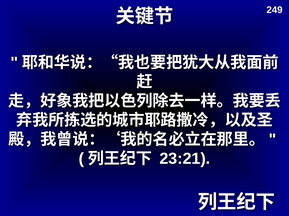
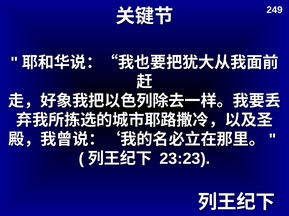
23:21: 23:21 -> 23:23
